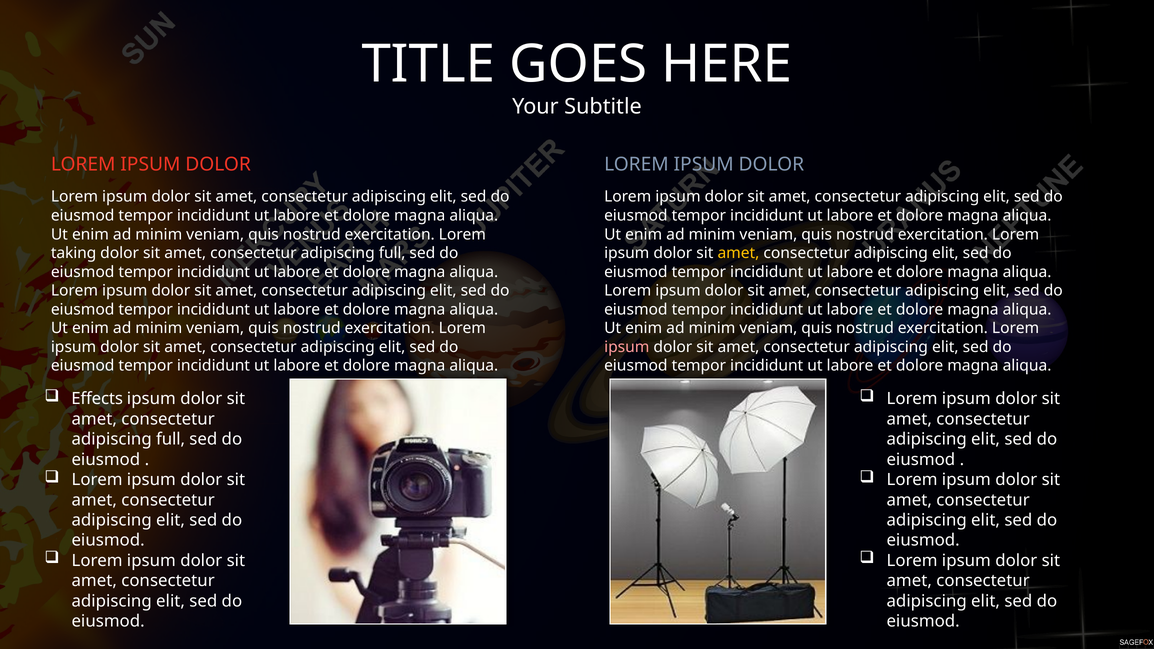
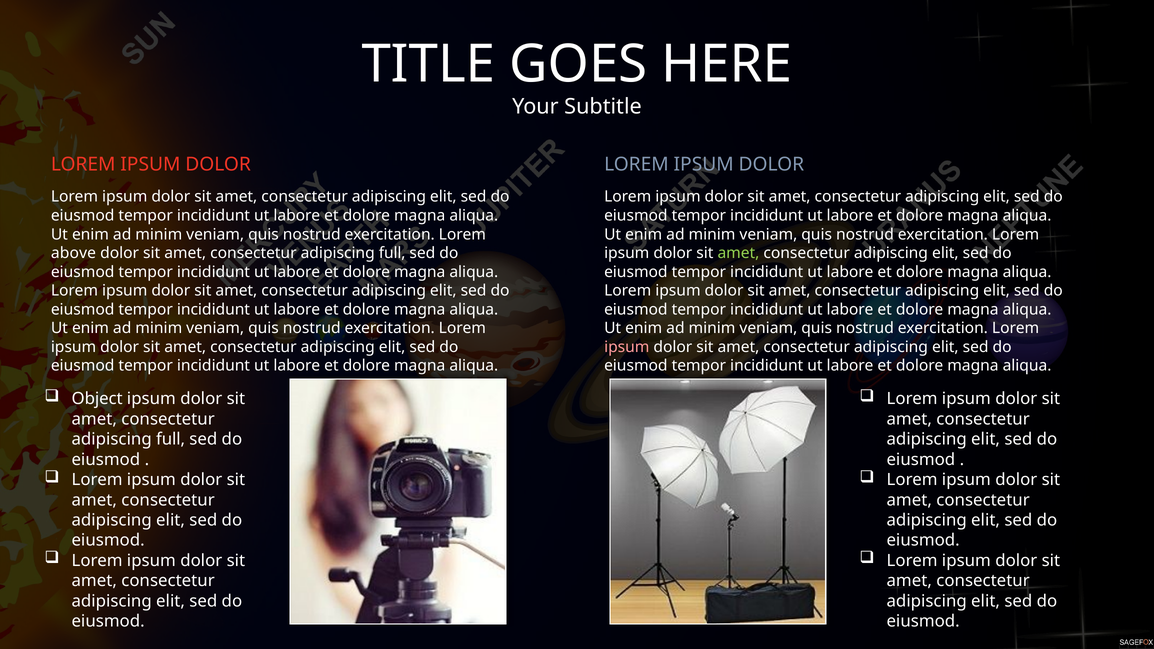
taking: taking -> above
amet at (738, 253) colour: yellow -> light green
Effects: Effects -> Object
